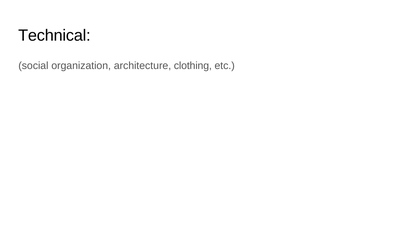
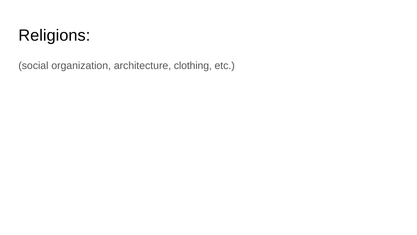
Technical: Technical -> Religions
